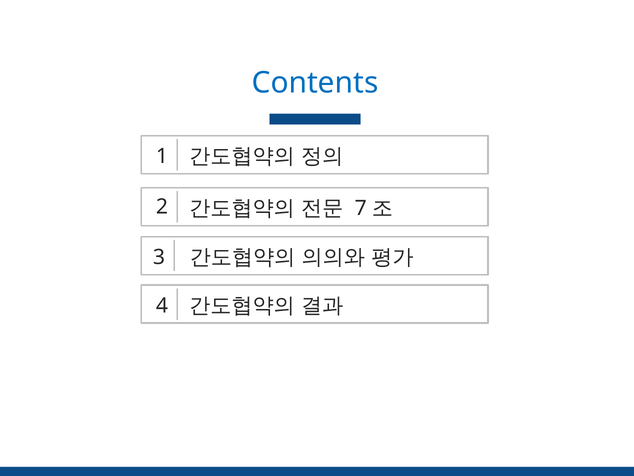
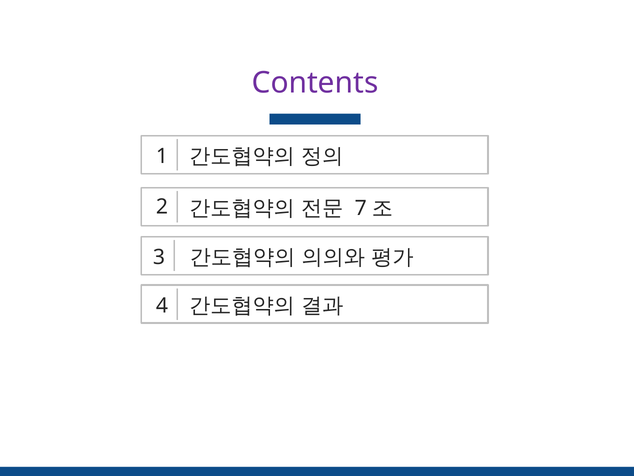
Contents colour: blue -> purple
